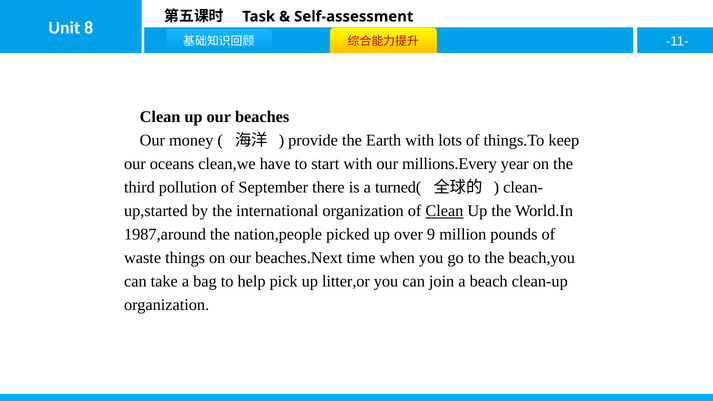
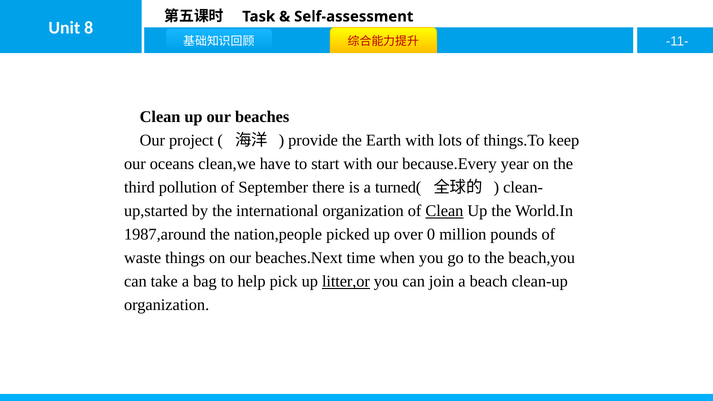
money: money -> project
millions.Every: millions.Every -> because.Every
9: 9 -> 0
litter,or underline: none -> present
